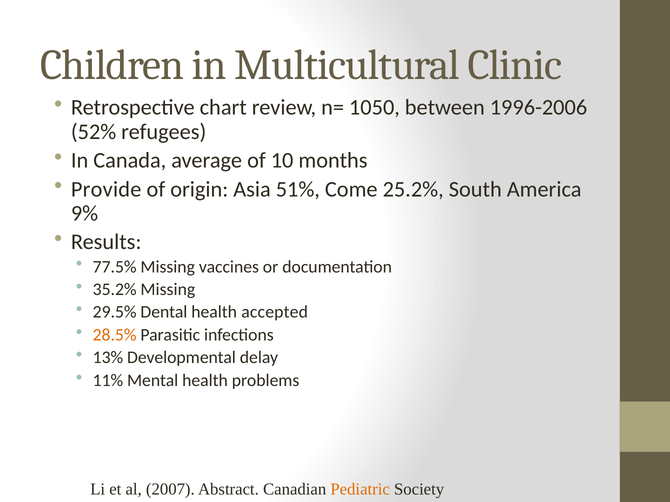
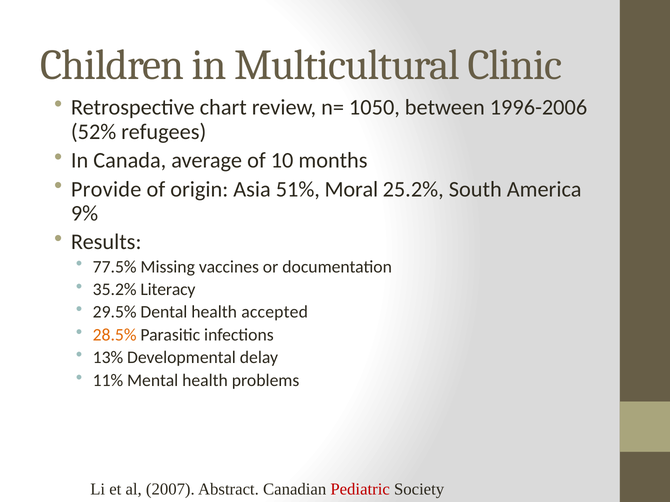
Come: Come -> Moral
35.2% Missing: Missing -> Literacy
Pediatric colour: orange -> red
